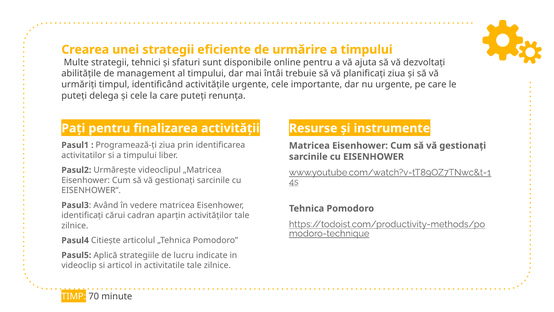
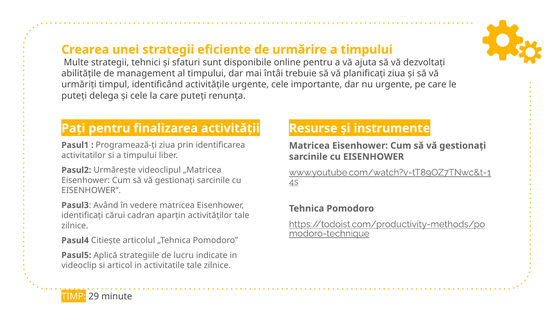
70: 70 -> 29
